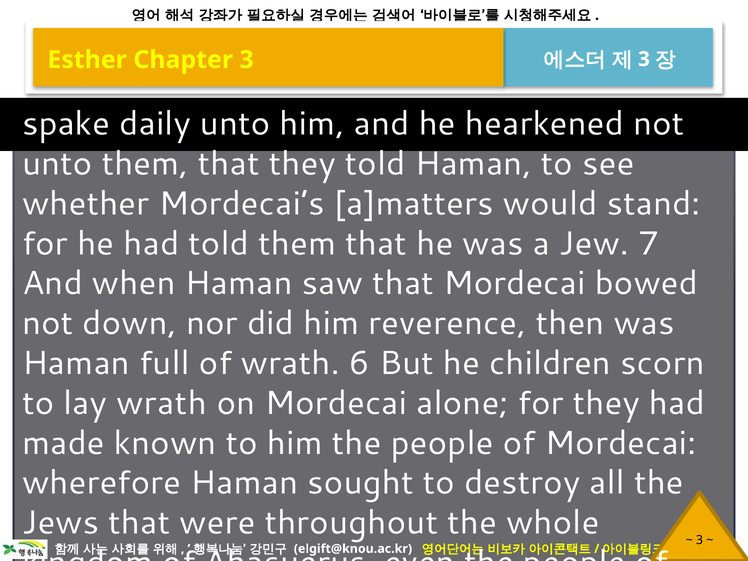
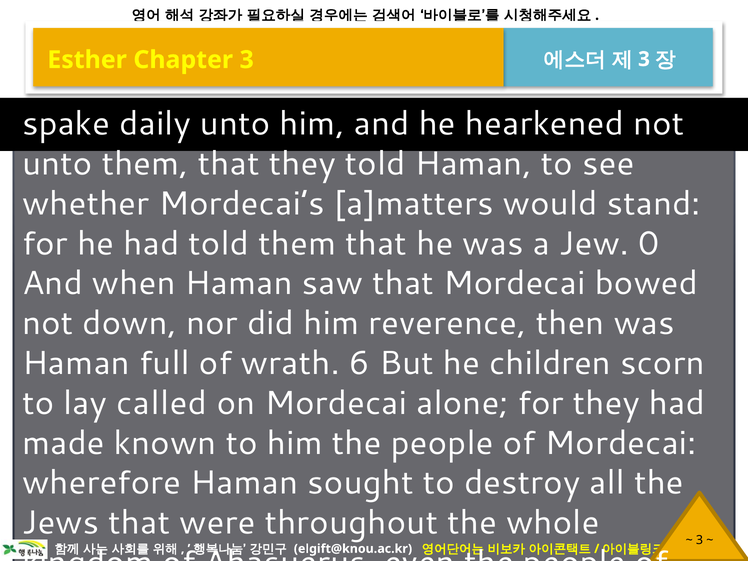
7: 7 -> 0
lay wrath: wrath -> called
